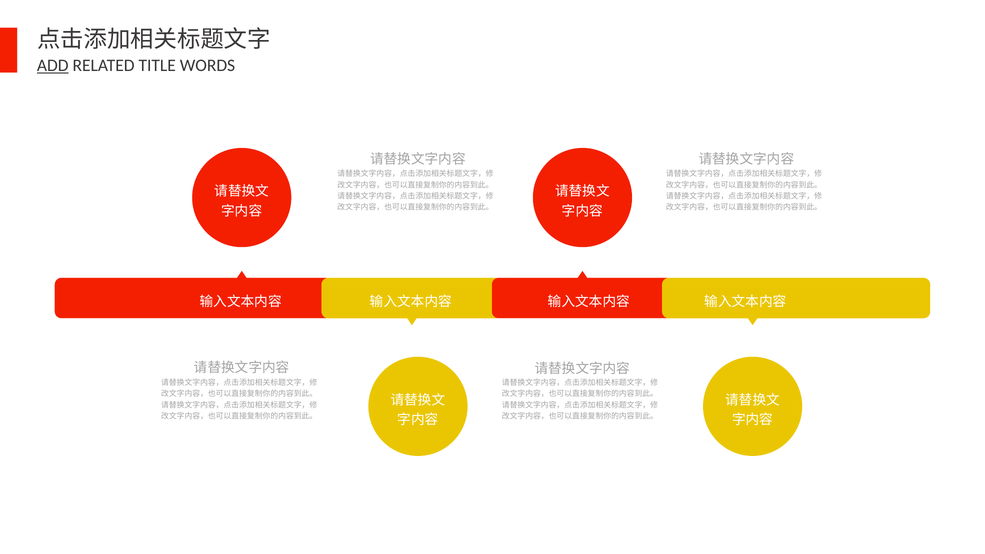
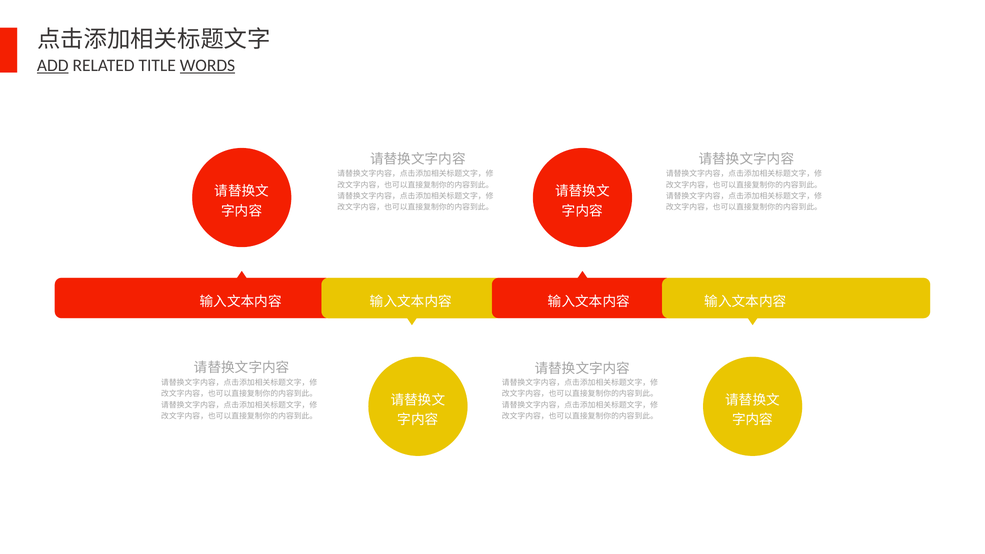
WORDS underline: none -> present
